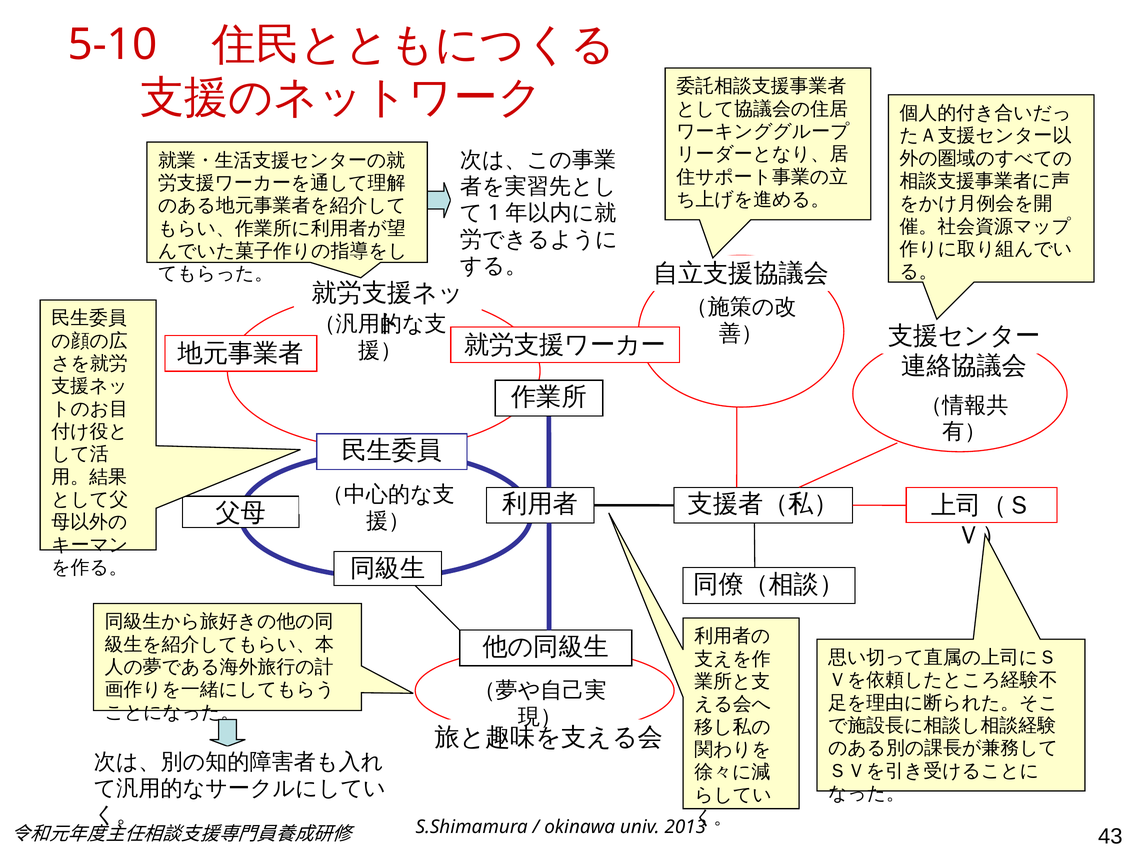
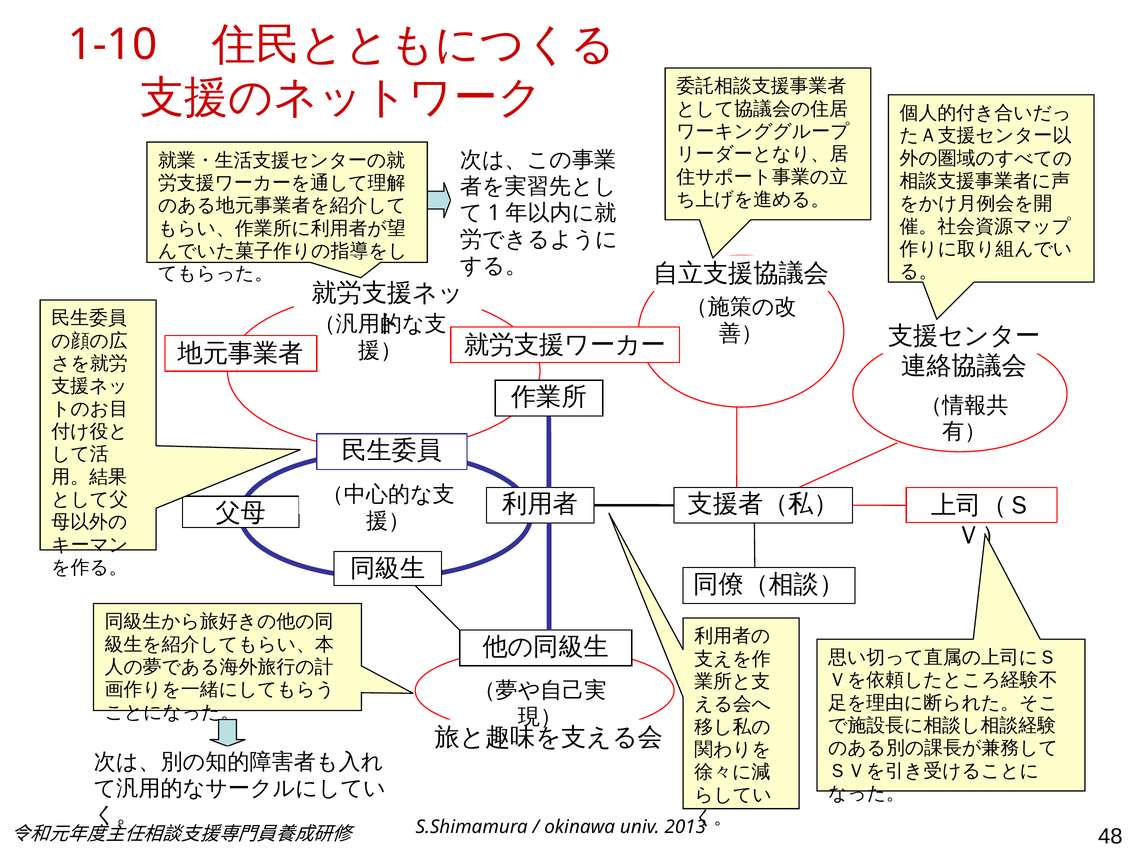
5-10: 5-10 -> 1-10
43: 43 -> 48
